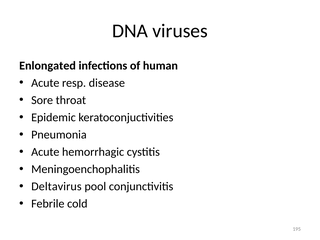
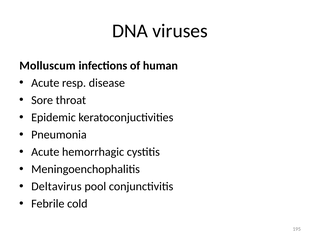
Enlongated: Enlongated -> Molluscum
